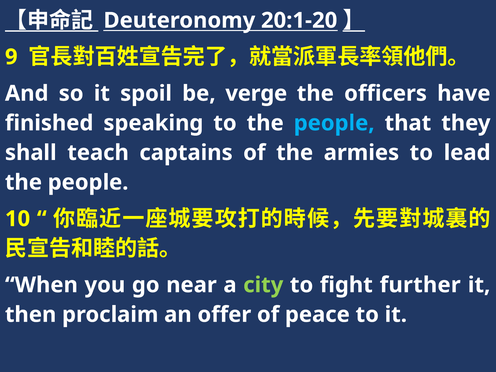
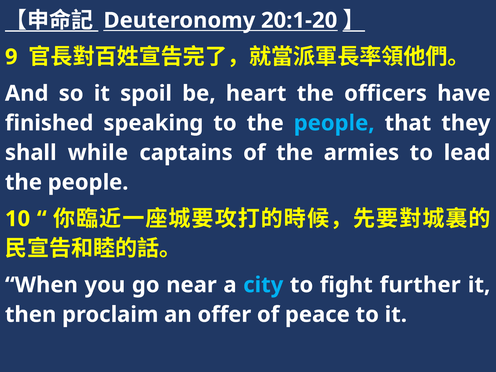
verge: verge -> heart
teach: teach -> while
city colour: light green -> light blue
